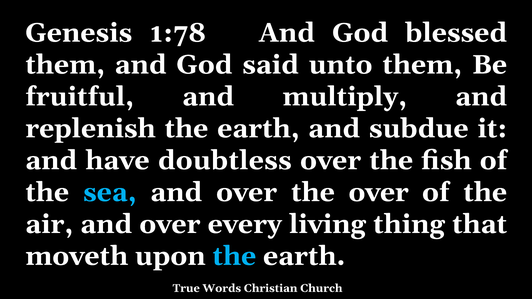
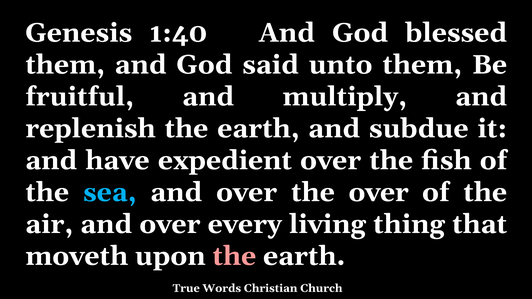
1:78: 1:78 -> 1:40
doubtless: doubtless -> expedient
the at (234, 256) colour: light blue -> pink
